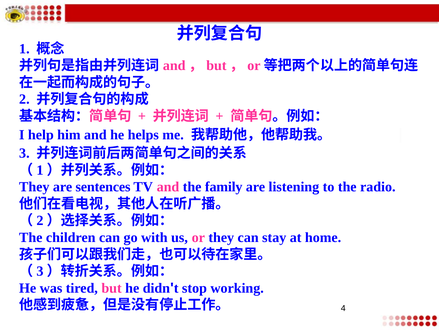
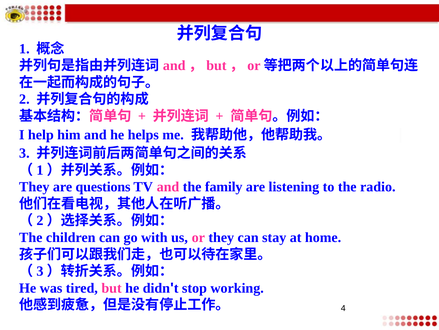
sentences: sentences -> questions
